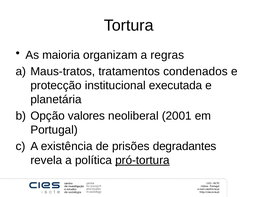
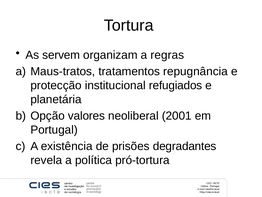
maioria: maioria -> servem
condenados: condenados -> repugnância
executada: executada -> refugiados
pró-tortura underline: present -> none
